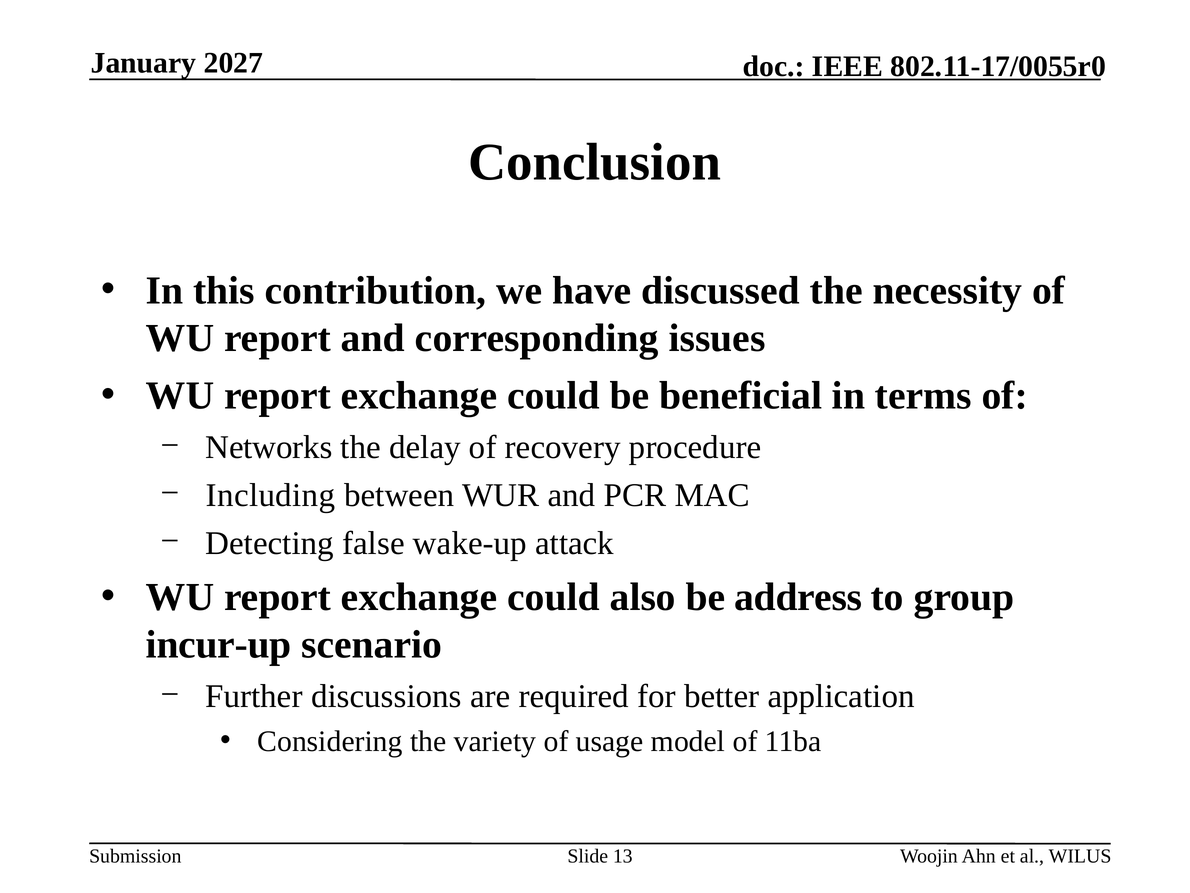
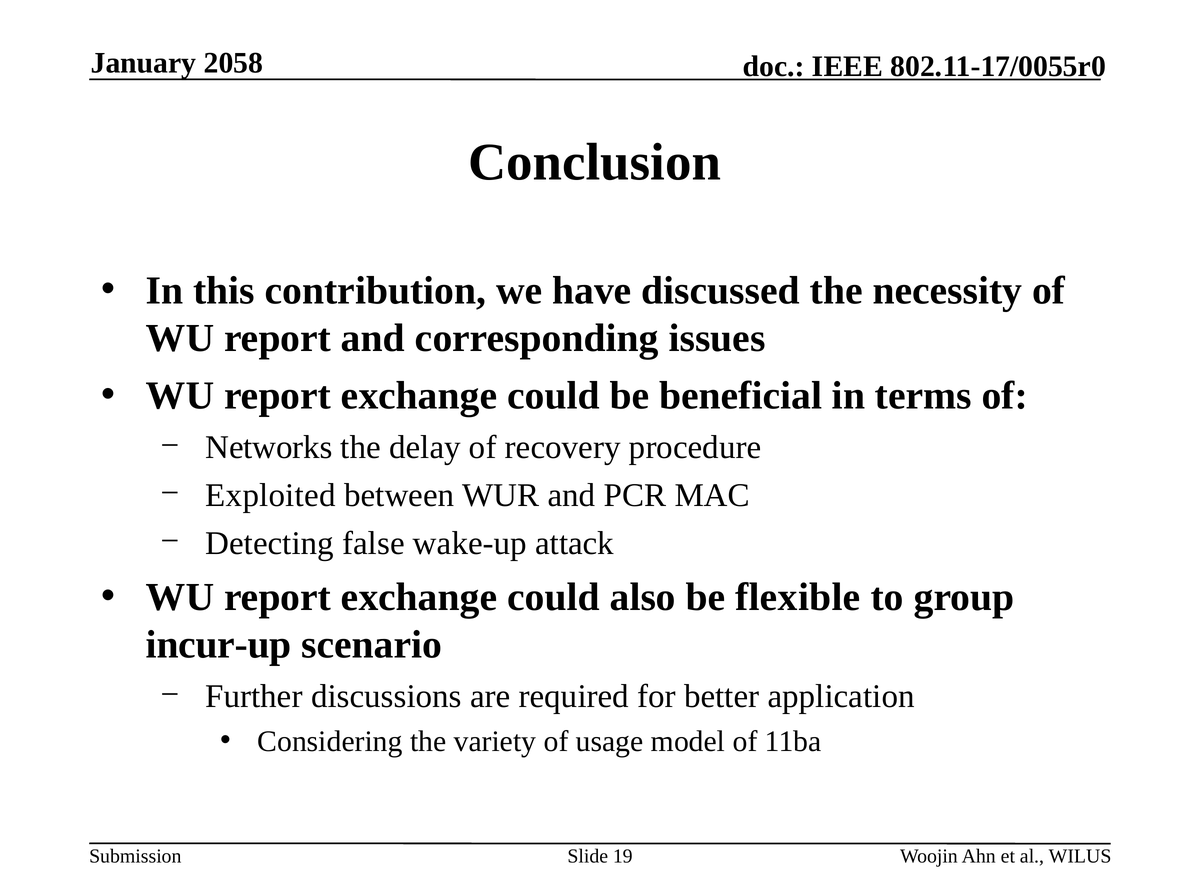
2027: 2027 -> 2058
Including: Including -> Exploited
address: address -> flexible
13: 13 -> 19
